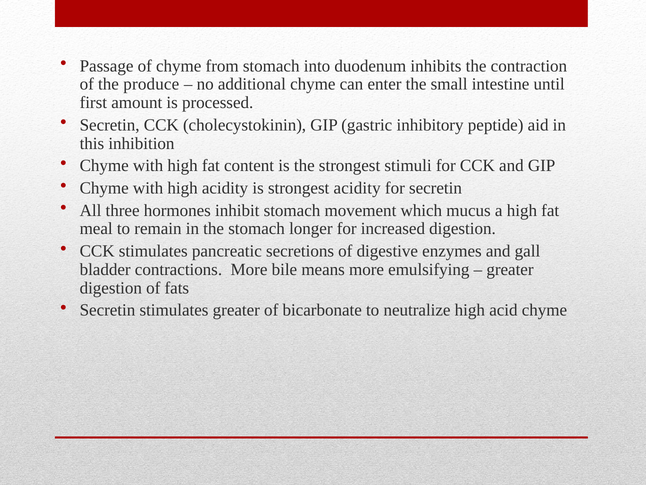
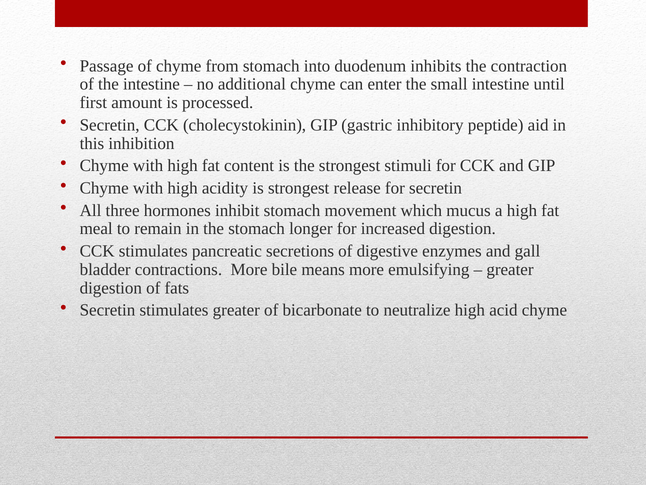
the produce: produce -> intestine
strongest acidity: acidity -> release
